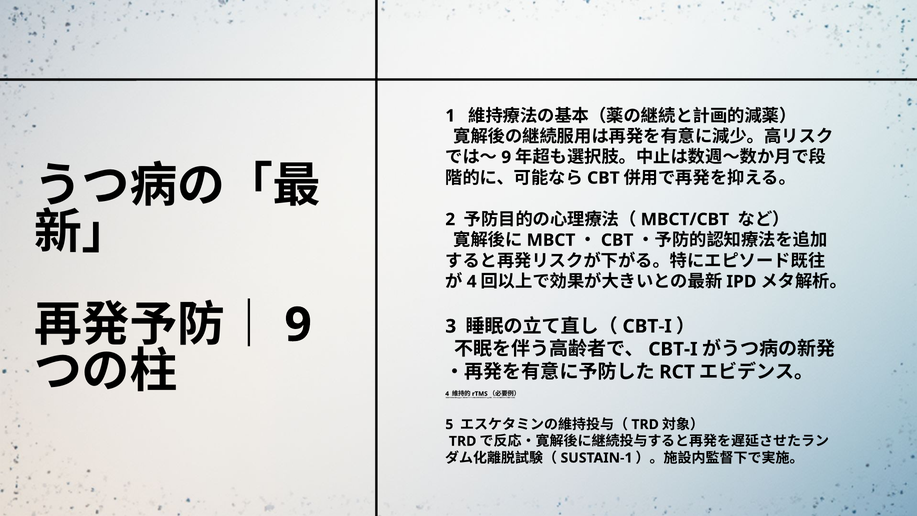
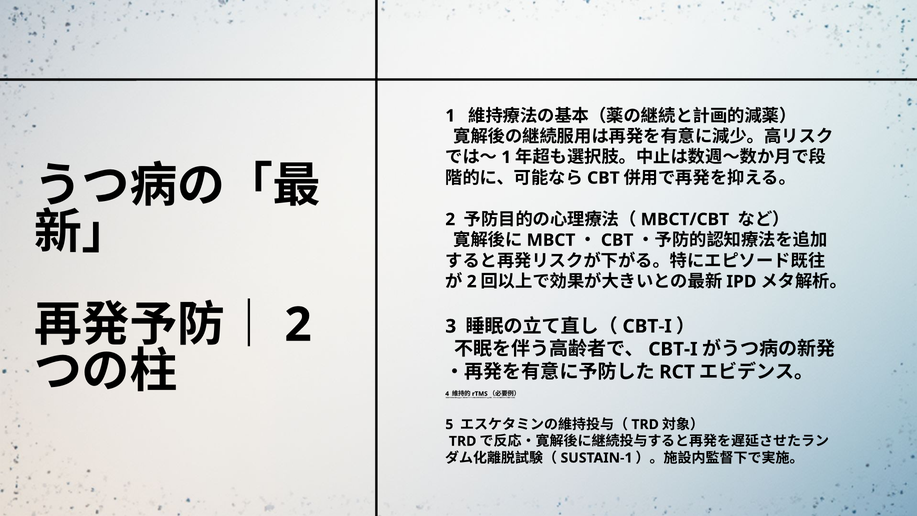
9 at (506, 157): 9 -> 1
4 at (472, 281): 4 -> 2
9 at (298, 325): 9 -> 2
